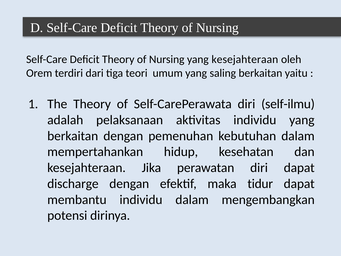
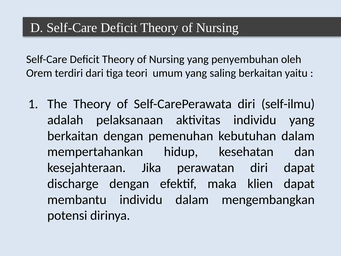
yang kesejahteraan: kesejahteraan -> penyembuhan
tidur: tidur -> klien
